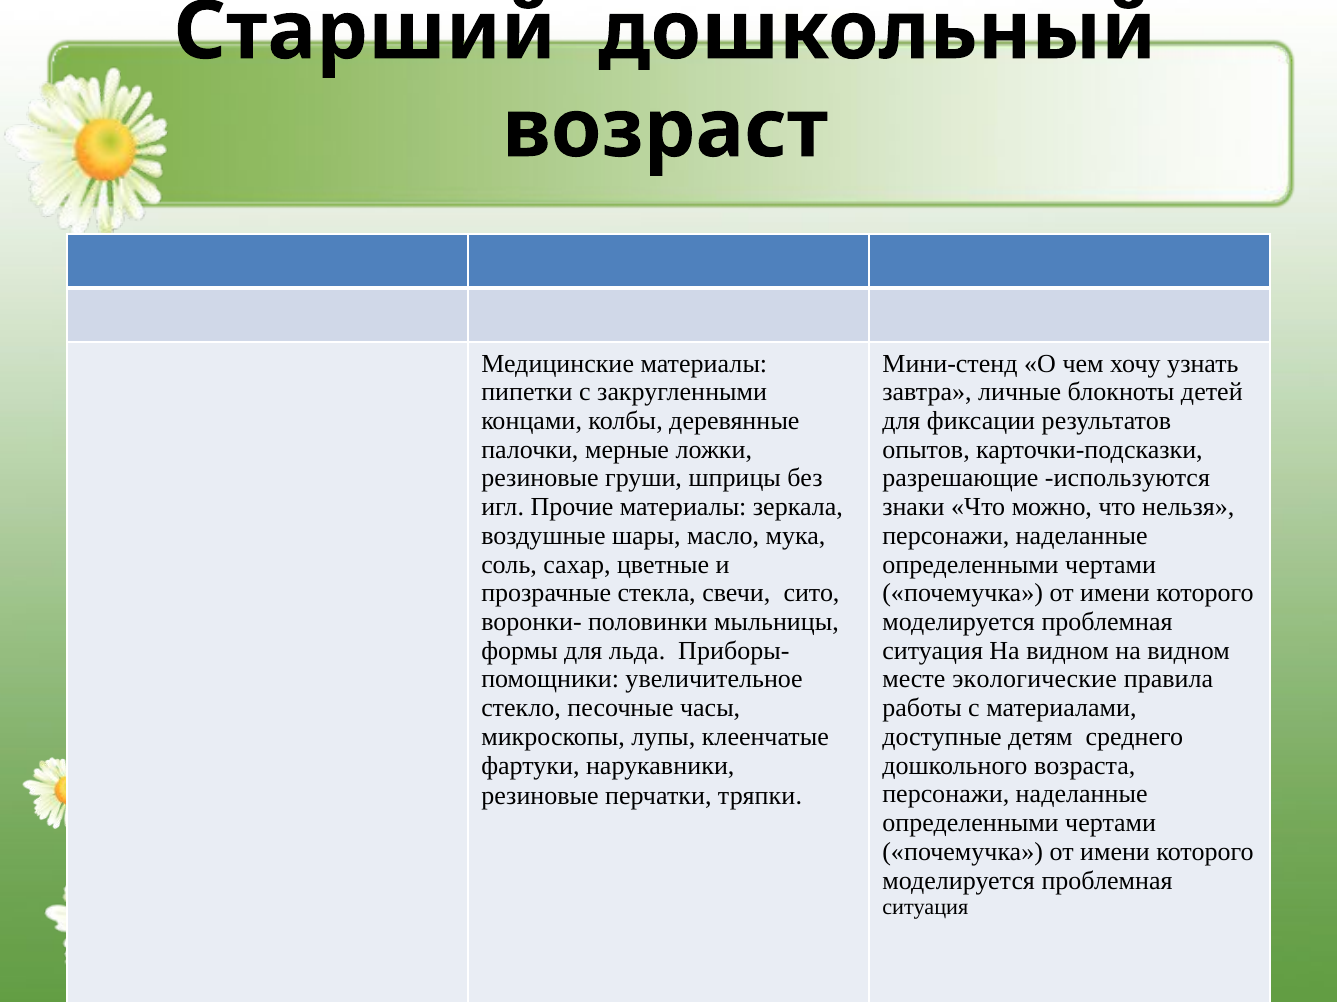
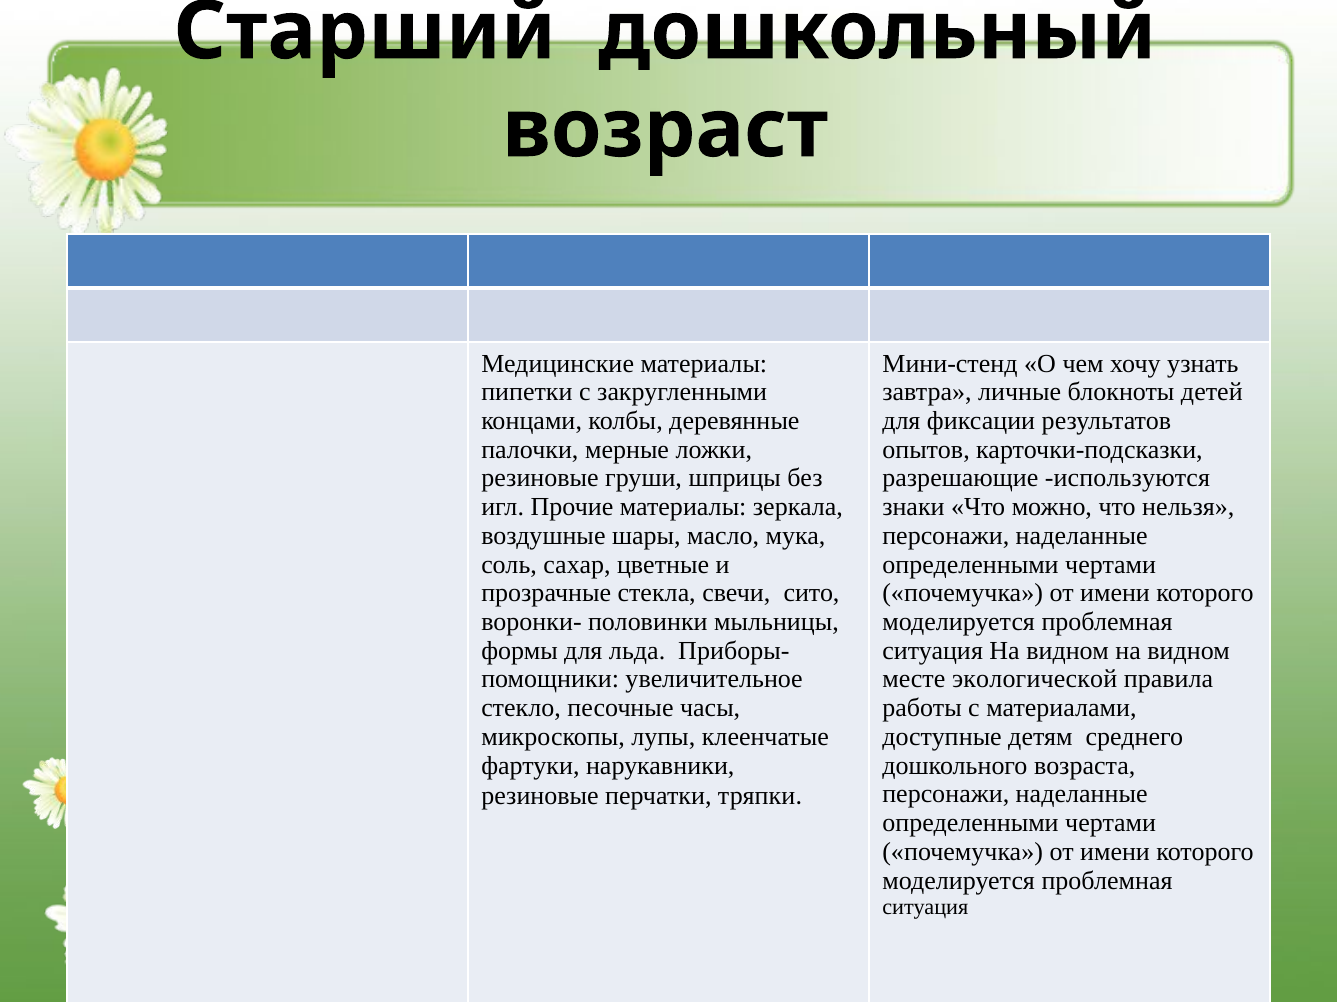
экологические: экологические -> экологической
